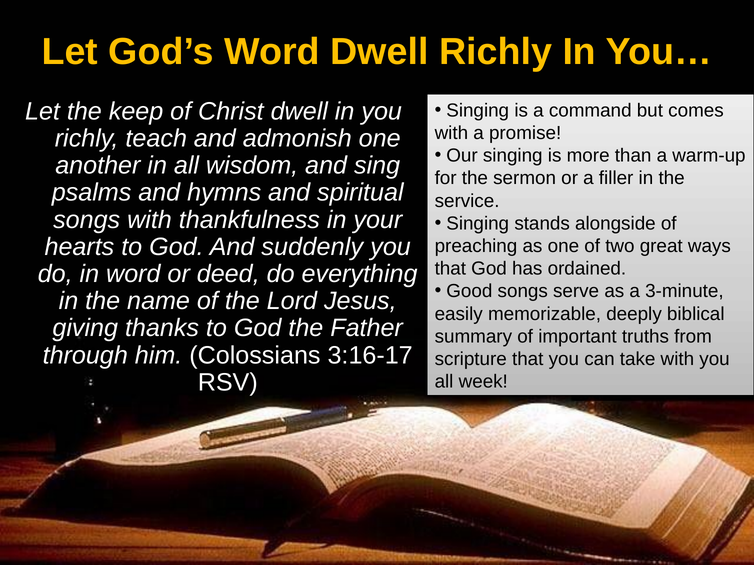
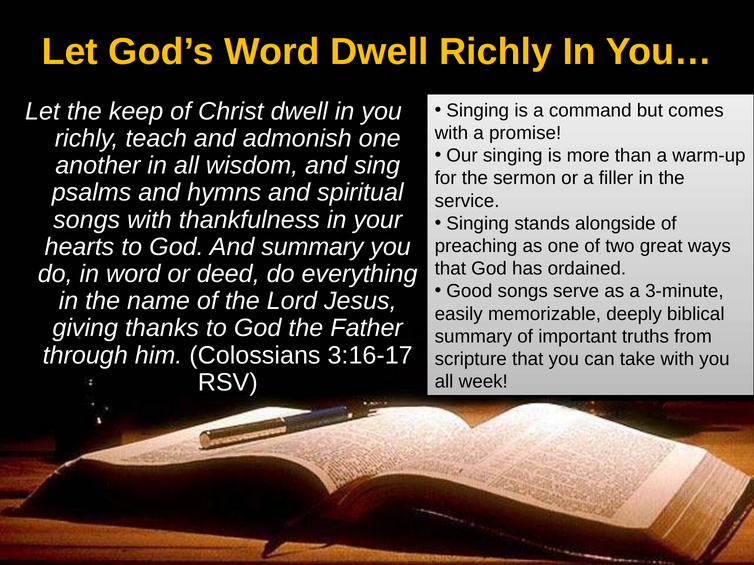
And suddenly: suddenly -> summary
